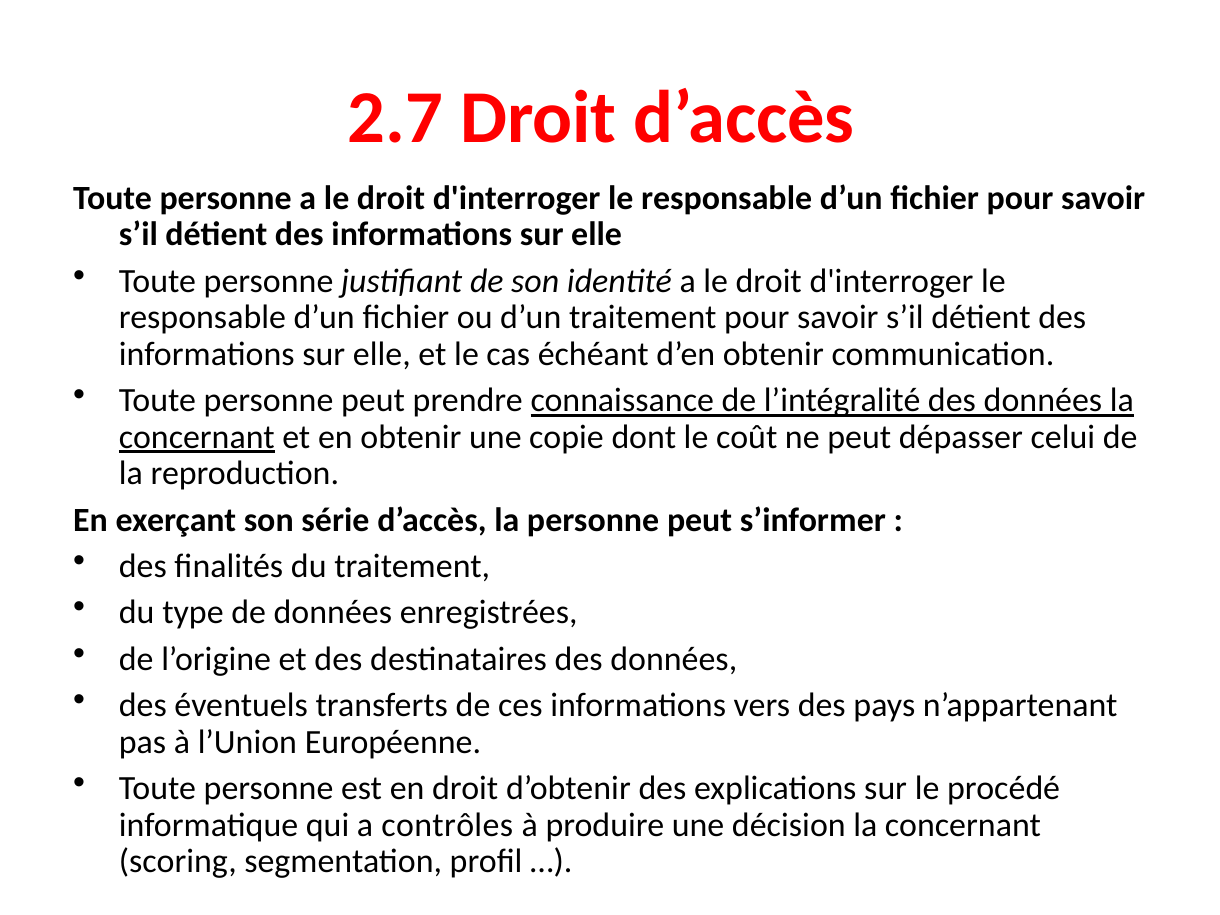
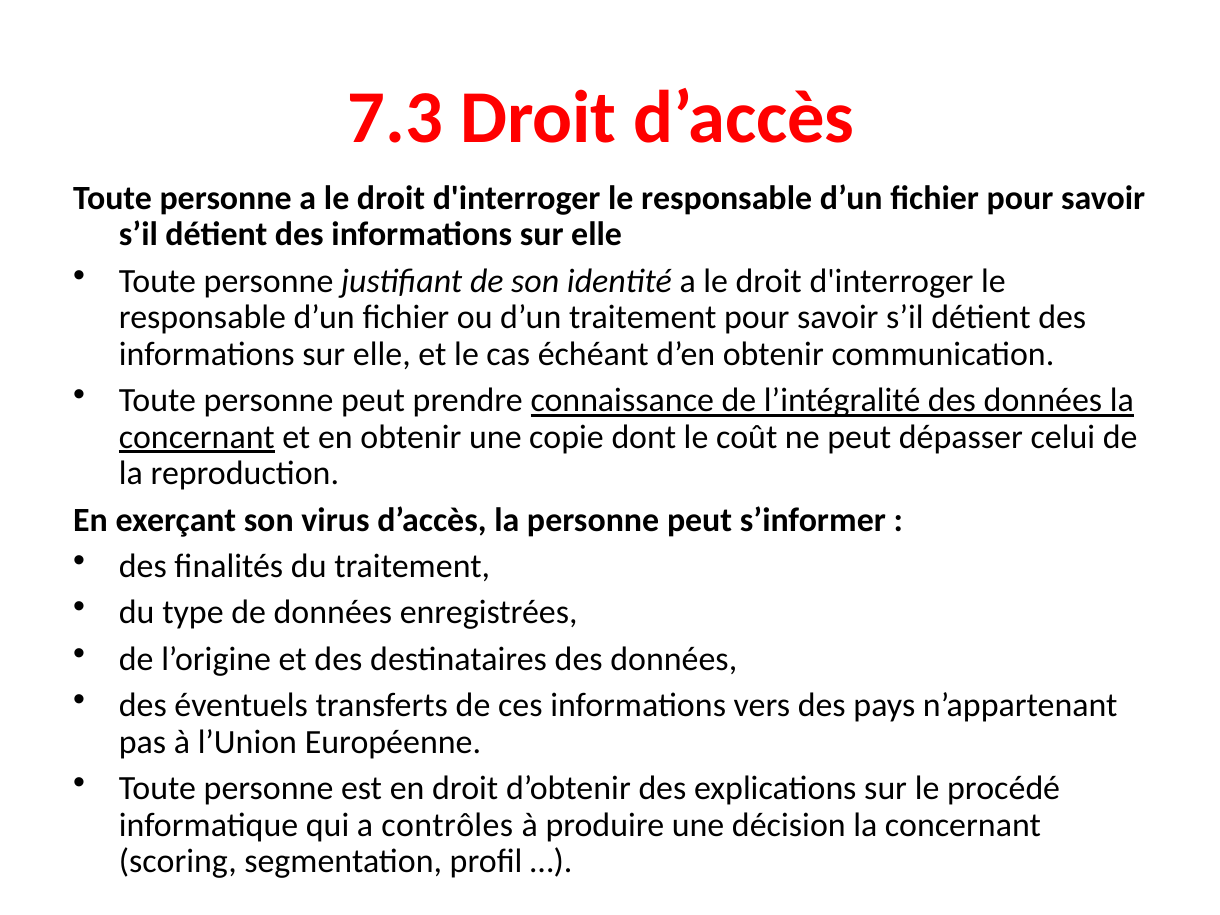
2.7: 2.7 -> 7.3
série: série -> virus
